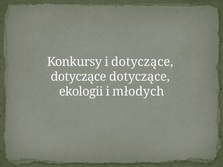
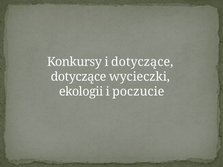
dotyczące at (139, 77): dotyczące -> wycieczki
młodych: młodych -> poczucie
